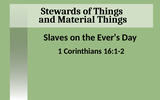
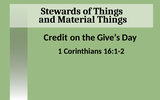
Slaves: Slaves -> Credit
Ever’s: Ever’s -> Give’s
